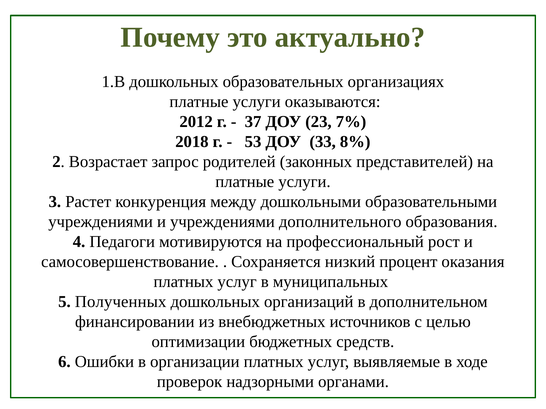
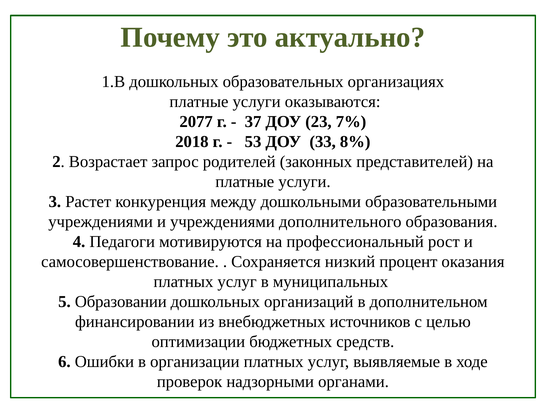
2012: 2012 -> 2077
Полученных: Полученных -> Образовании
